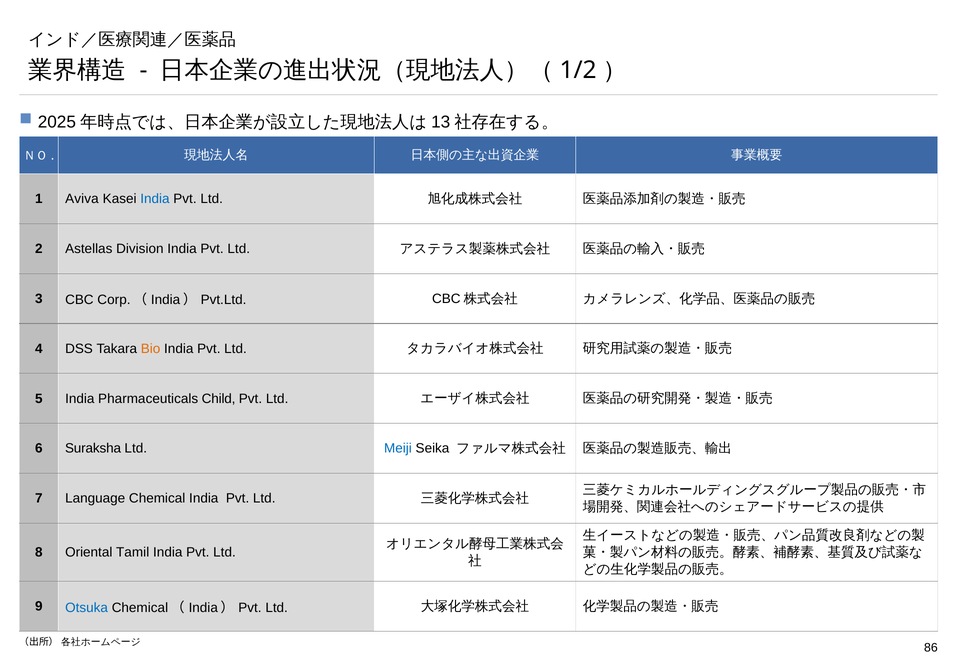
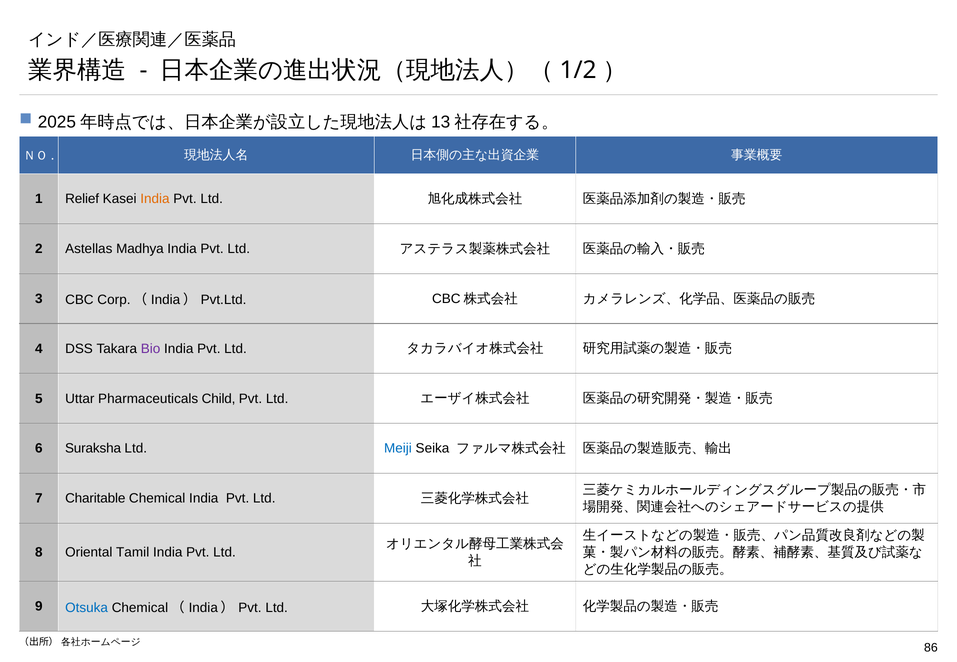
Aviva: Aviva -> Relief
India at (155, 199) colour: blue -> orange
Division: Division -> Madhya
Bio colour: orange -> purple
5 India: India -> Uttar
Language: Language -> Charitable
